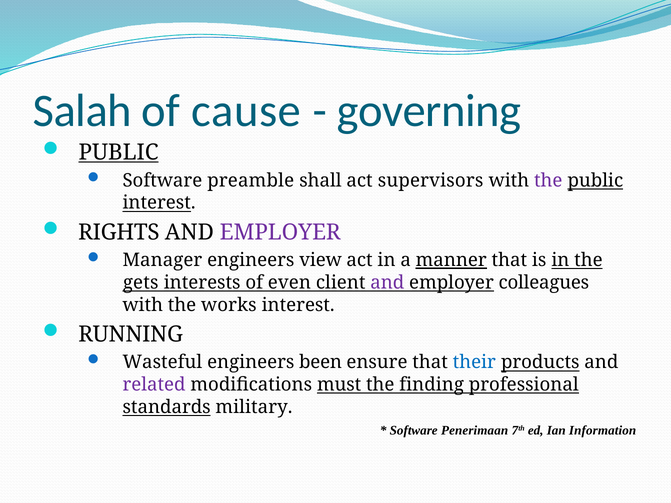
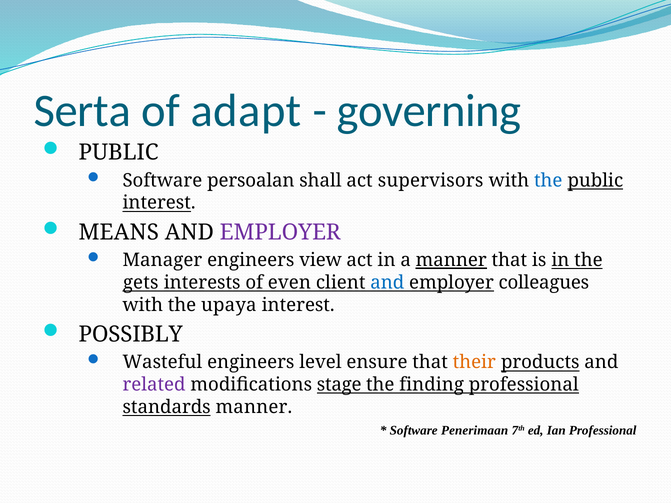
Salah: Salah -> Serta
cause: cause -> adapt
PUBLIC at (119, 152) underline: present -> none
preamble: preamble -> persoalan
the at (548, 181) colour: purple -> blue
RIGHTS: RIGHTS -> MEANS
and at (387, 283) colour: purple -> blue
works: works -> upaya
RUNNING: RUNNING -> POSSIBLY
been: been -> level
their colour: blue -> orange
must: must -> stage
standards military: military -> manner
Ian Information: Information -> Professional
